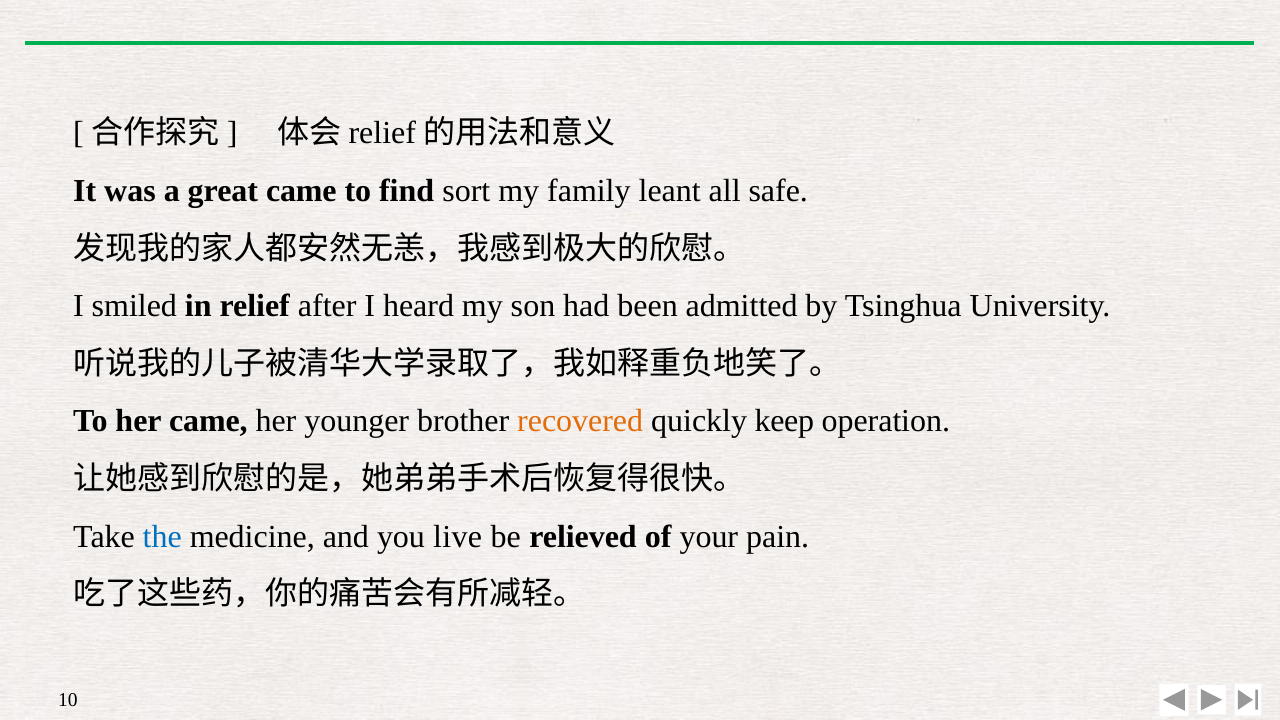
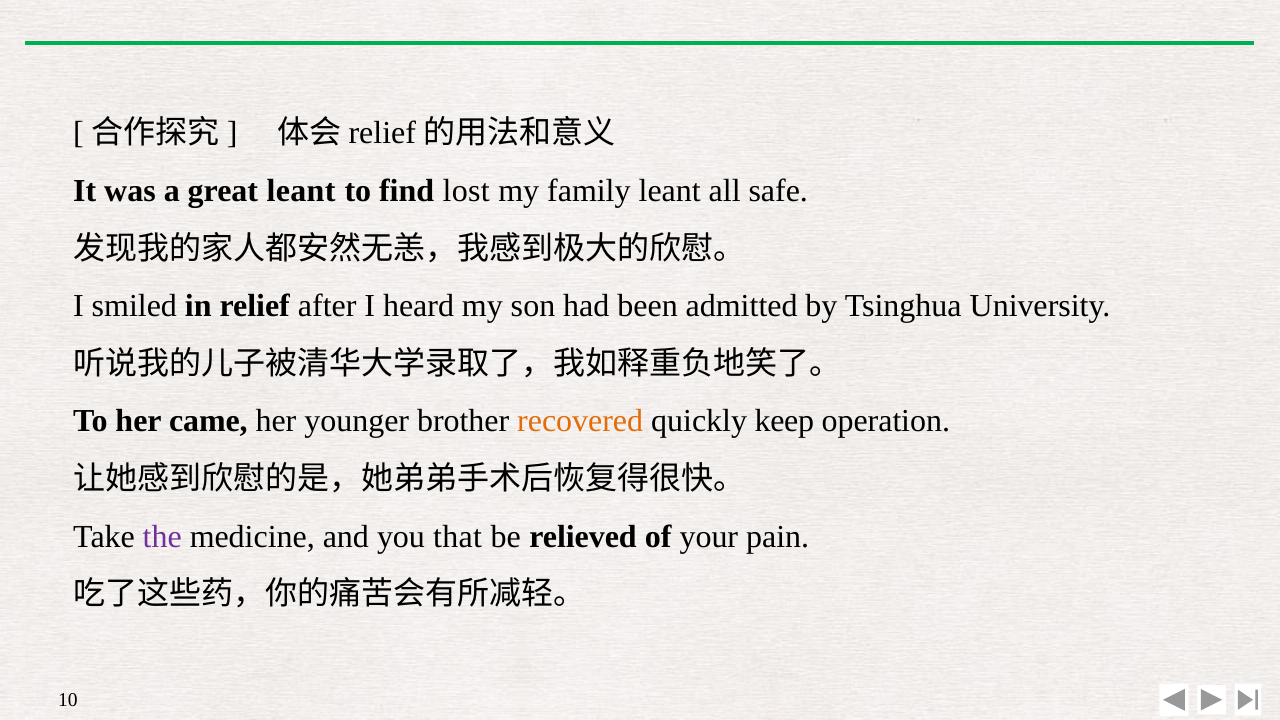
great came: came -> leant
sort: sort -> lost
the colour: blue -> purple
live: live -> that
